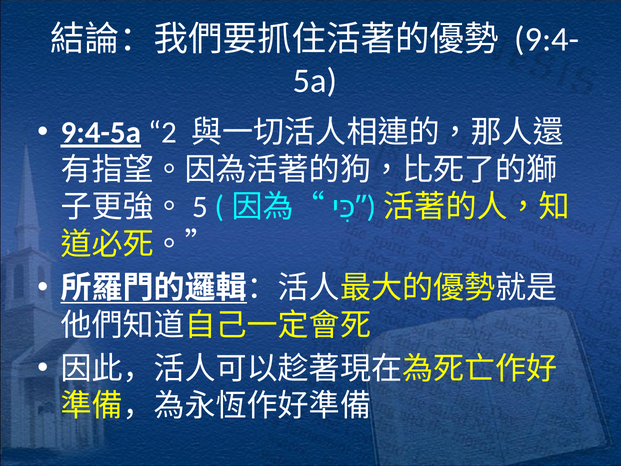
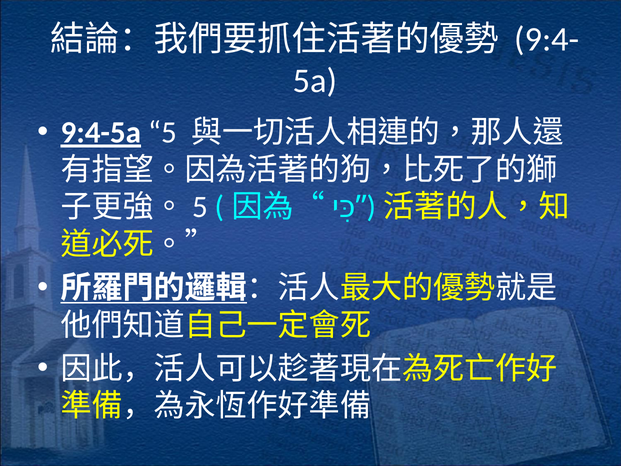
2: 2 -> 5
